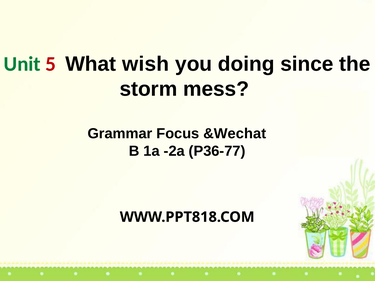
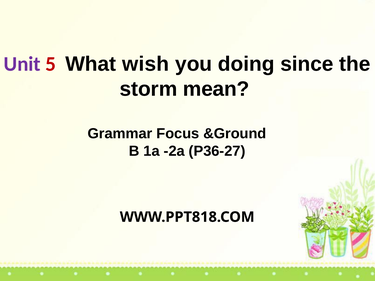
Unit colour: green -> purple
mess: mess -> mean
&Wechat: &Wechat -> &Ground
P36-77: P36-77 -> P36-27
